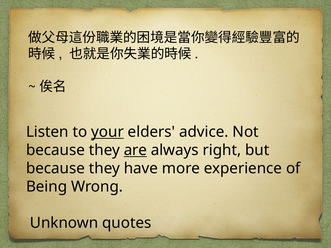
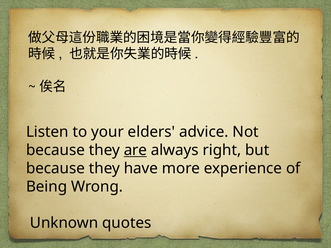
your underline: present -> none
